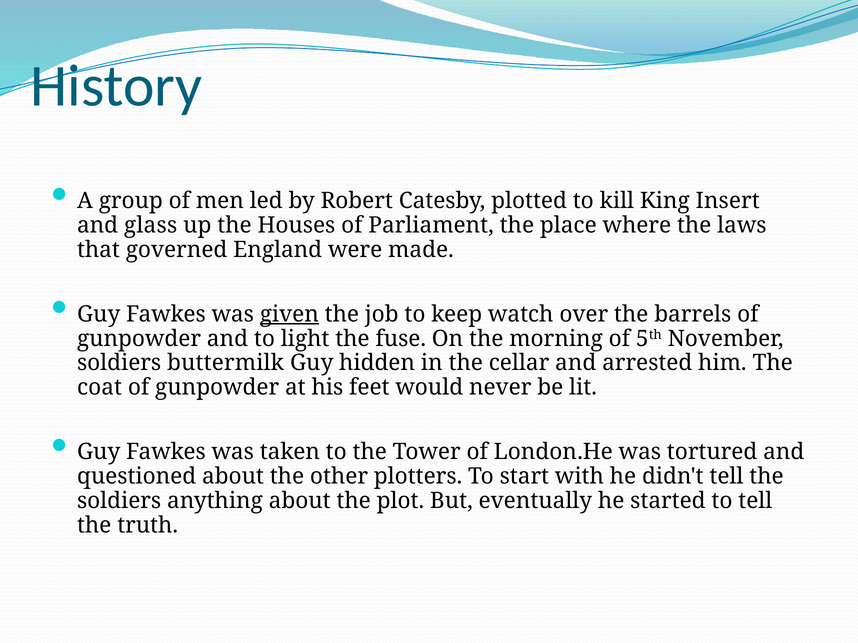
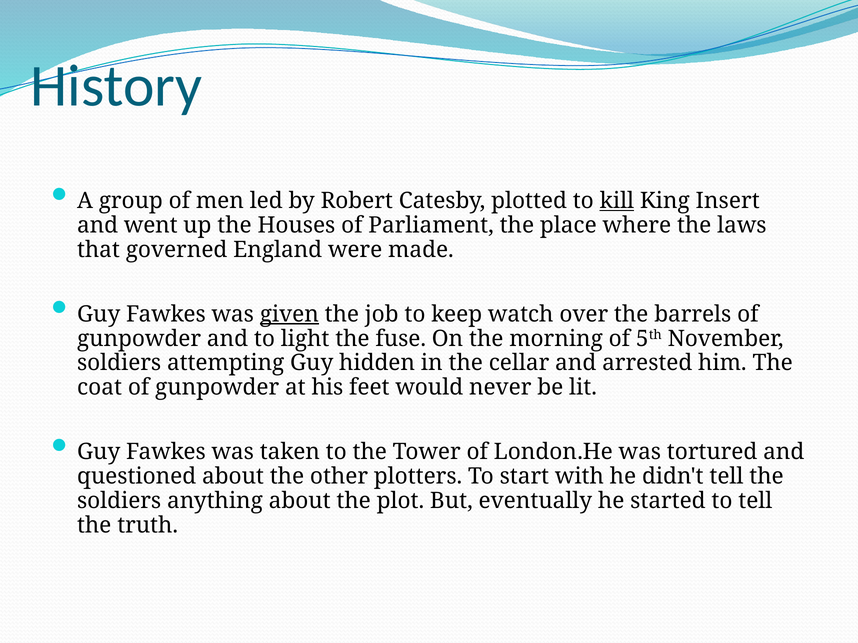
kill underline: none -> present
glass: glass -> went
buttermilk: buttermilk -> attempting
